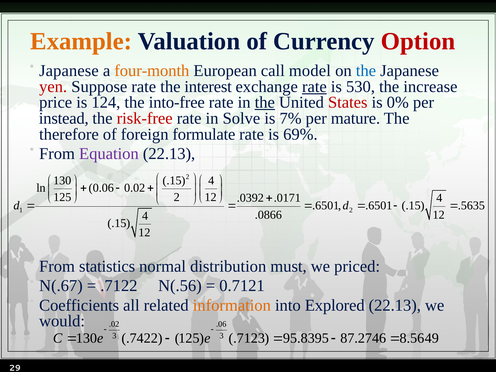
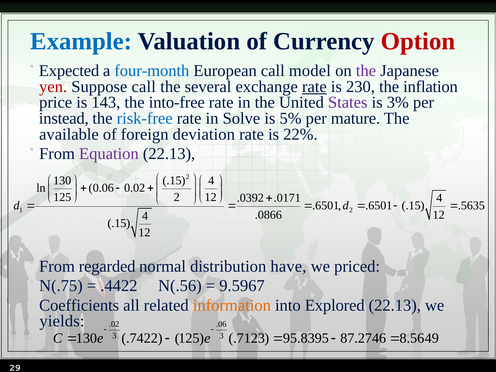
Example colour: orange -> blue
Japanese at (69, 71): Japanese -> Expected
four-month colour: orange -> blue
the at (366, 71) colour: blue -> purple
Suppose rate: rate -> call
interest: interest -> several
530: 530 -> 230
increase: increase -> inflation
124: 124 -> 143
the at (265, 103) underline: present -> none
States colour: red -> purple
0%: 0% -> 3%
risk-free colour: red -> blue
7%: 7% -> 5%
therefore: therefore -> available
formulate: formulate -> deviation
69%: 69% -> 22%
statistics: statistics -> regarded
must: must -> have
N(.67: N(.67 -> N(.75
.7122: .7122 -> .4422
0.7121: 0.7121 -> 9.5967
would: would -> yields
